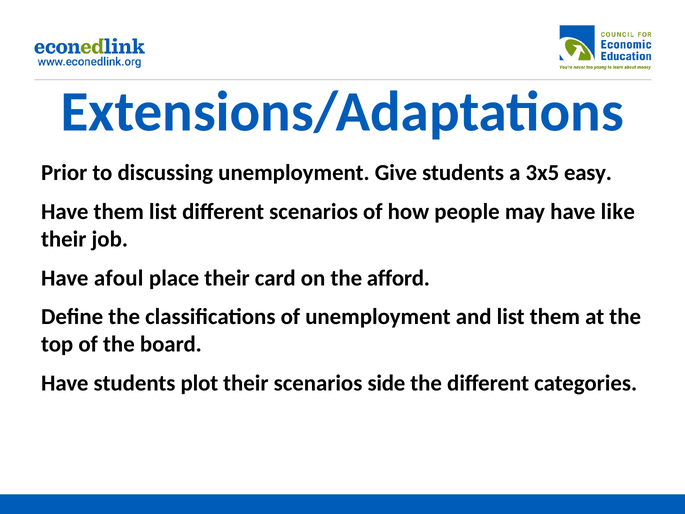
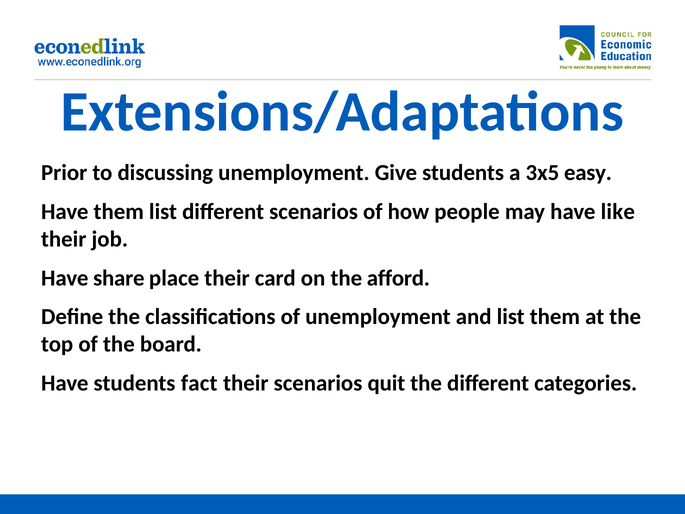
afoul: afoul -> share
plot: plot -> fact
side: side -> quit
